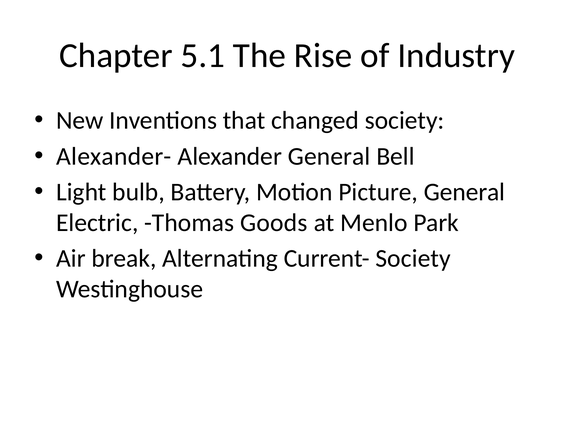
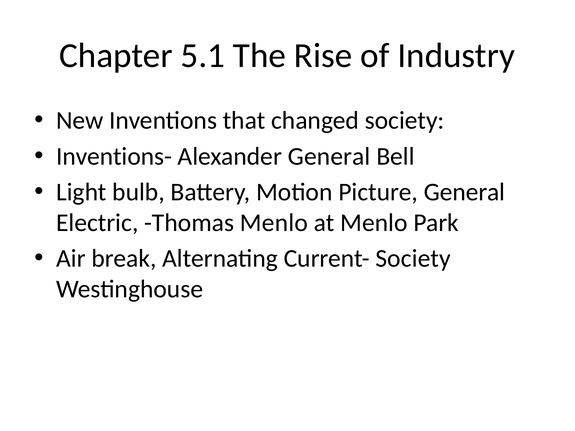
Alexander-: Alexander- -> Inventions-
Thomas Goods: Goods -> Menlo
